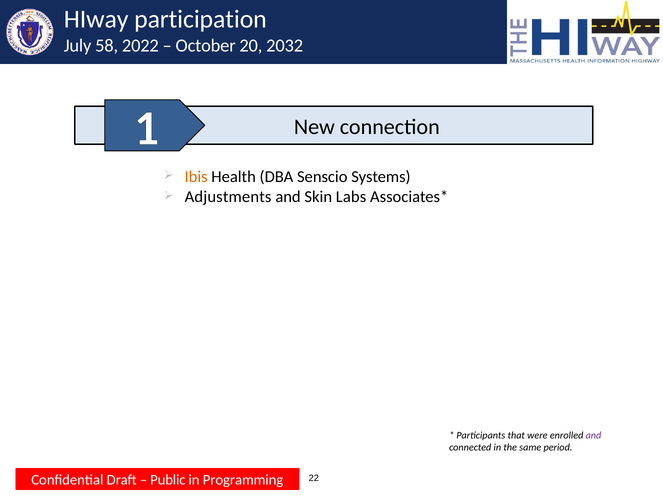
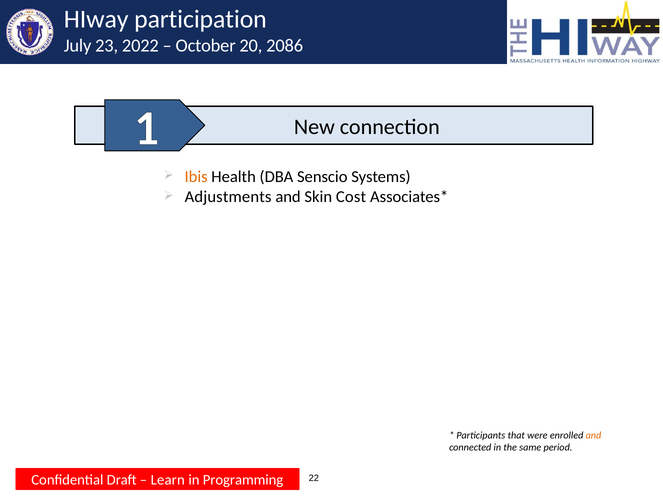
58: 58 -> 23
2032: 2032 -> 2086
Labs: Labs -> Cost
and at (593, 435) colour: purple -> orange
Public: Public -> Learn
